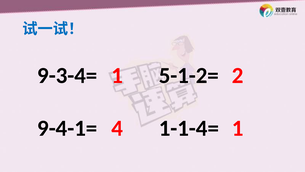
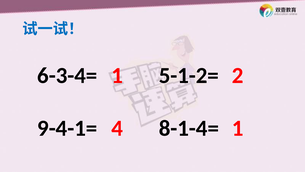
9-3-4=: 9-3-4= -> 6-3-4=
1-1-4=: 1-1-4= -> 8-1-4=
